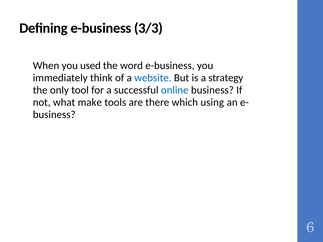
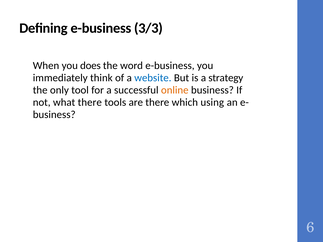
used: used -> does
online colour: blue -> orange
what make: make -> there
